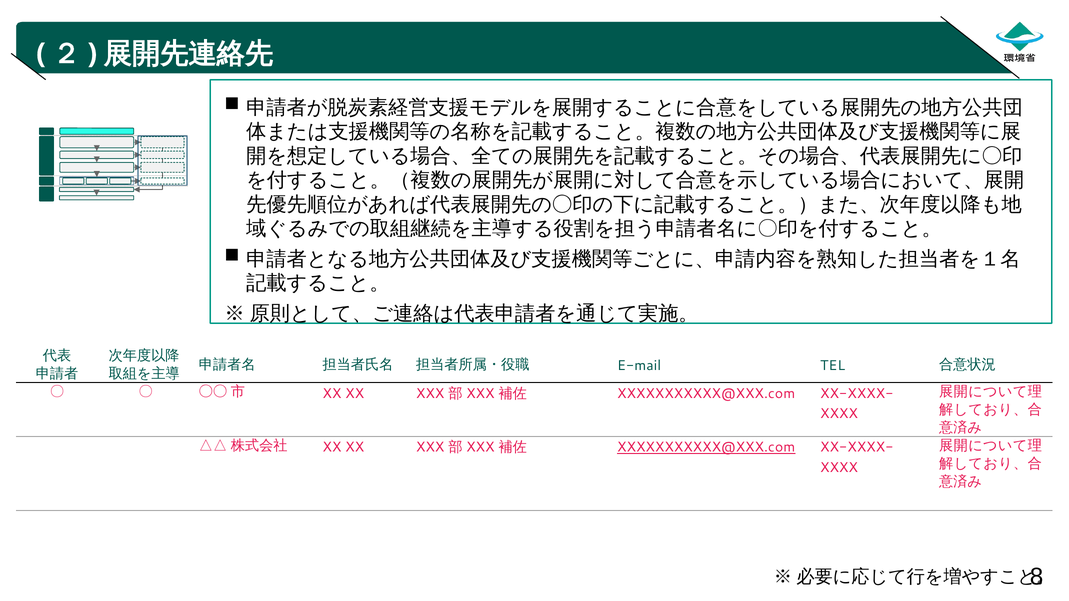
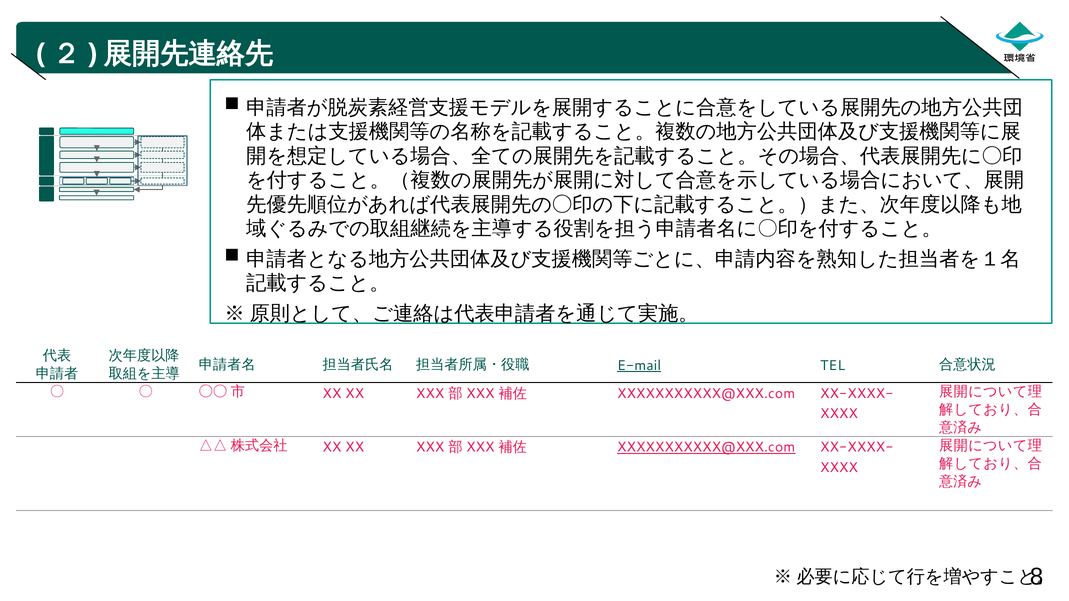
E-mail underline: none -> present
